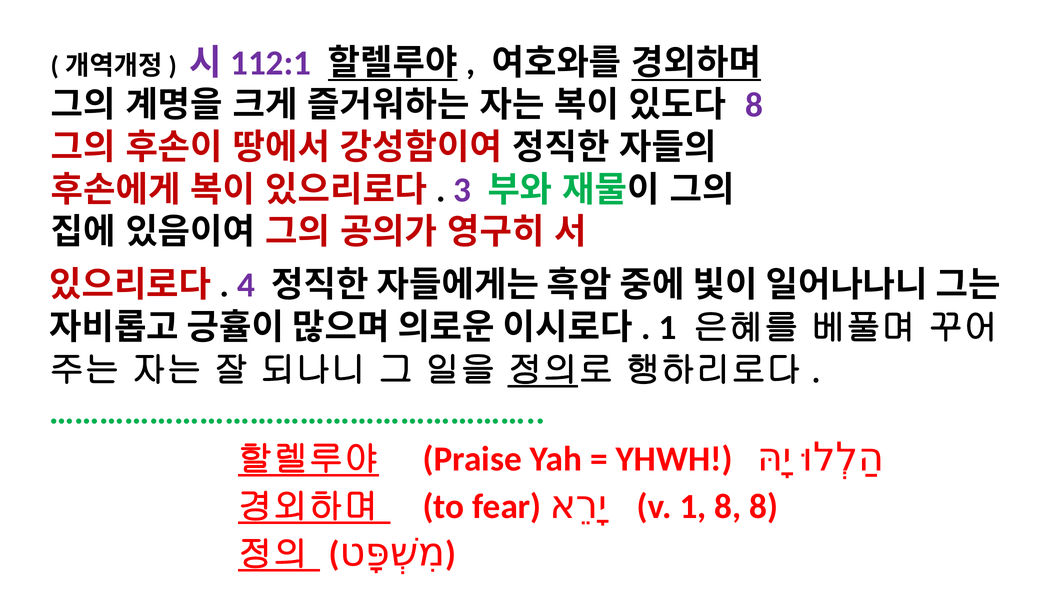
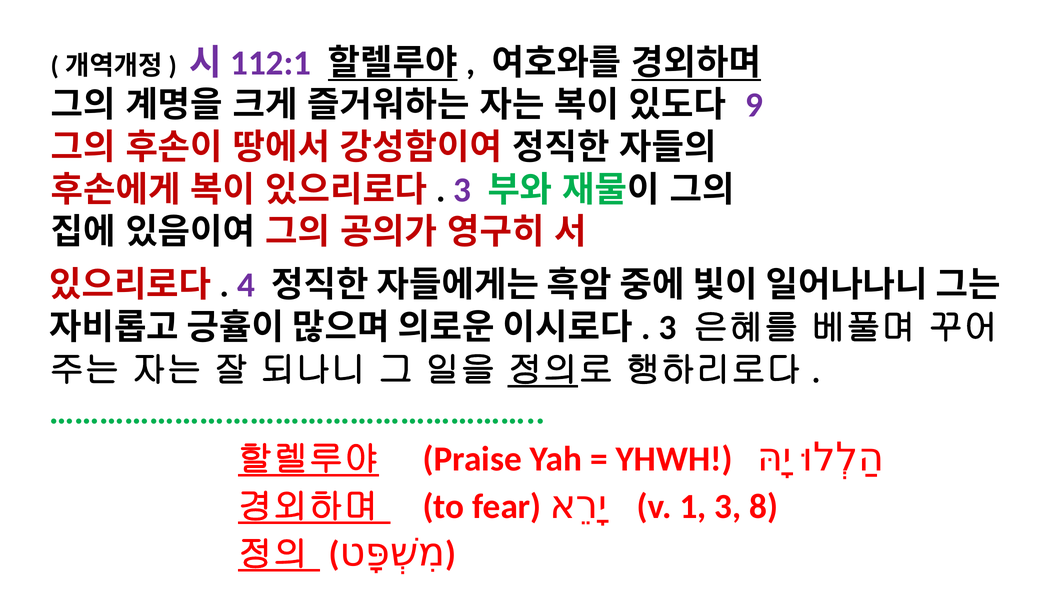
8 at (754, 105): 8 -> 9
1 at (668, 327): 1 -> 3
1 8: 8 -> 3
